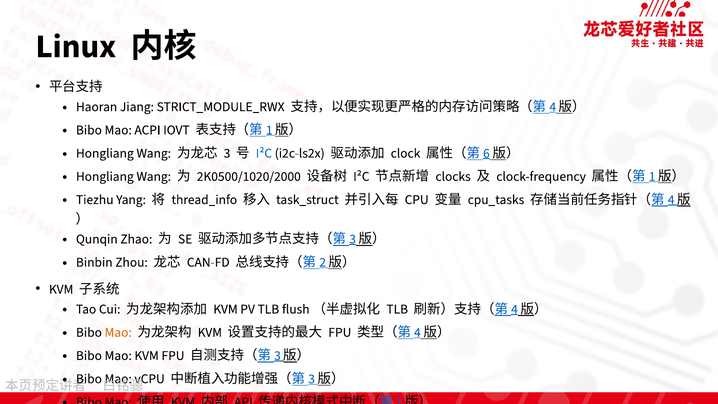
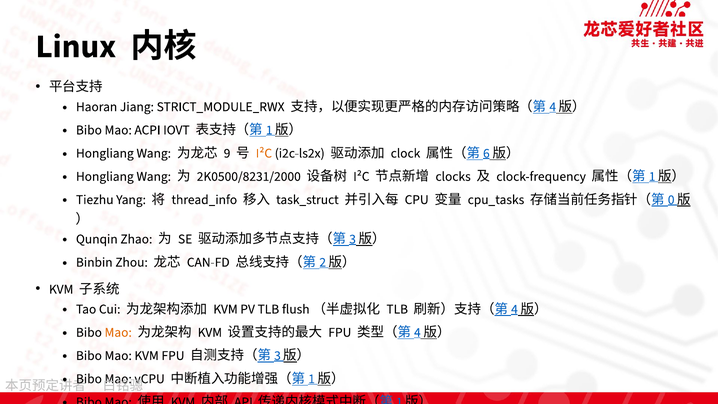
3 at (227, 153): 3 -> 9
I²C at (264, 153) colour: blue -> orange
2K0500/1020/2000: 2K0500/1020/2000 -> 2K0500/8231/2000
4 at (671, 200): 4 -> 0
3 at (312, 379): 3 -> 1
